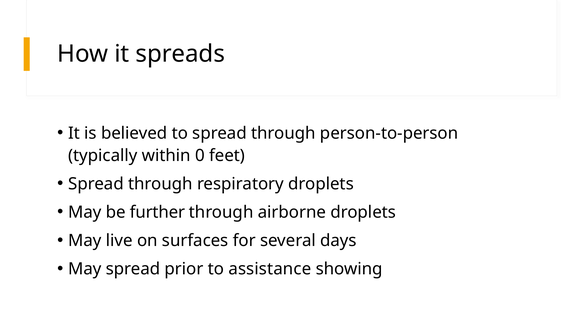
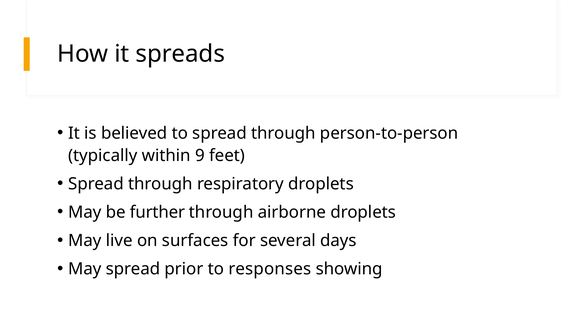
0: 0 -> 9
assistance: assistance -> responses
